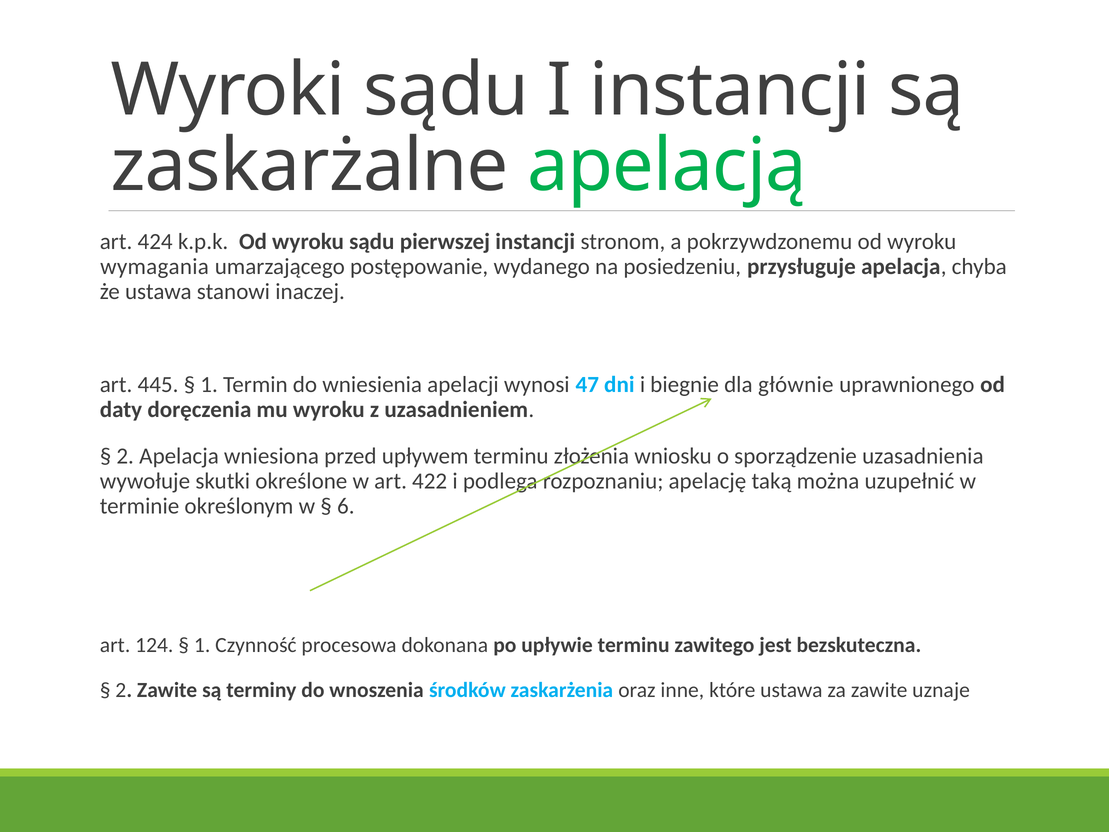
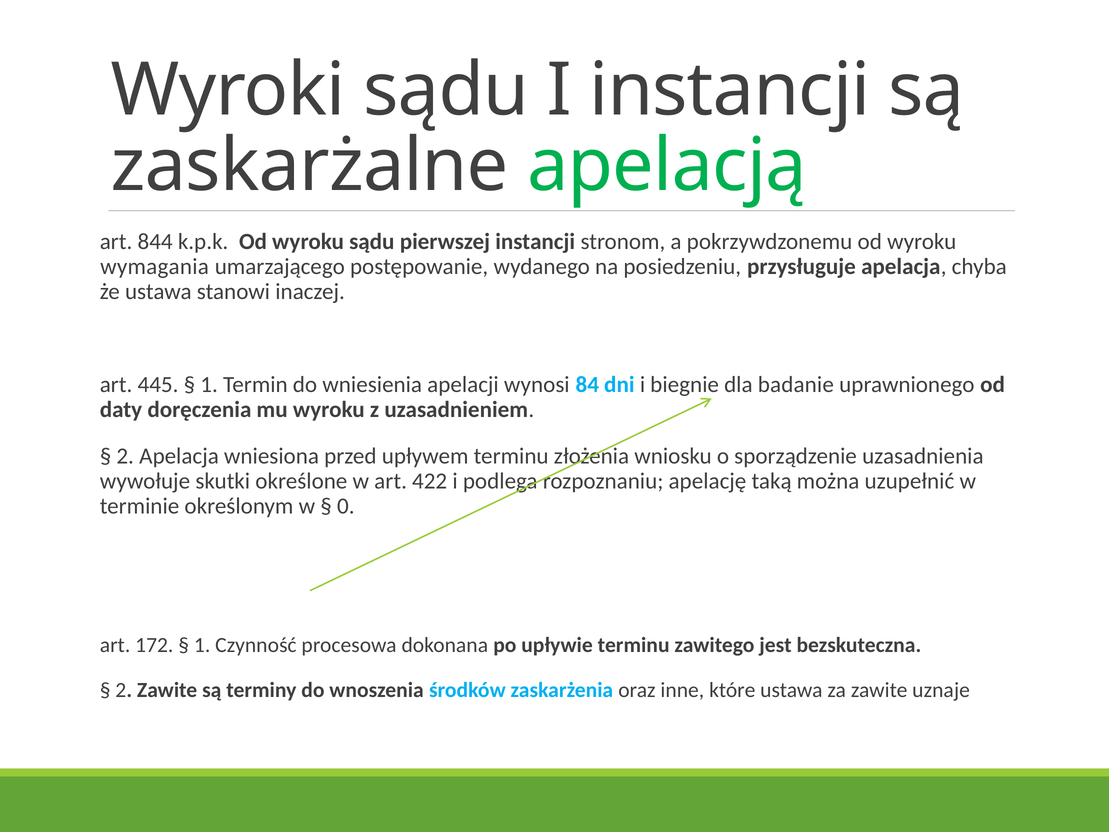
424: 424 -> 844
47: 47 -> 84
głównie: głównie -> badanie
6: 6 -> 0
124: 124 -> 172
